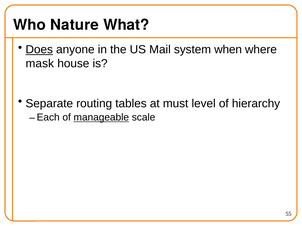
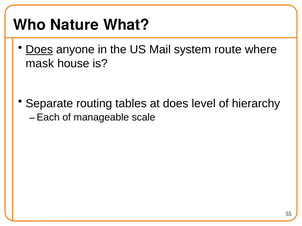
when: when -> route
at must: must -> does
manageable underline: present -> none
